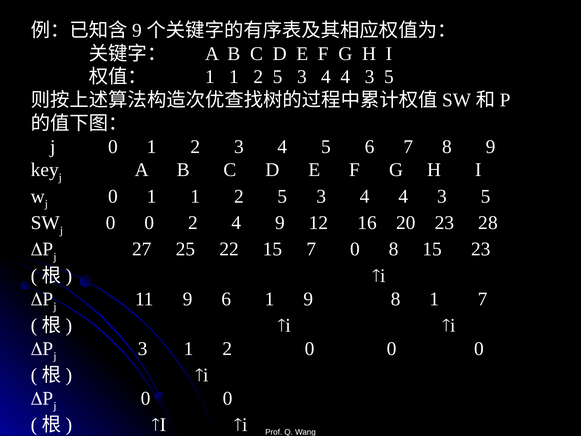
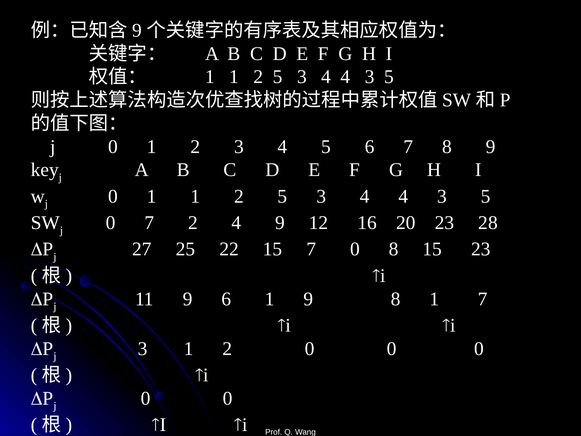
0 at (149, 223): 0 -> 7
